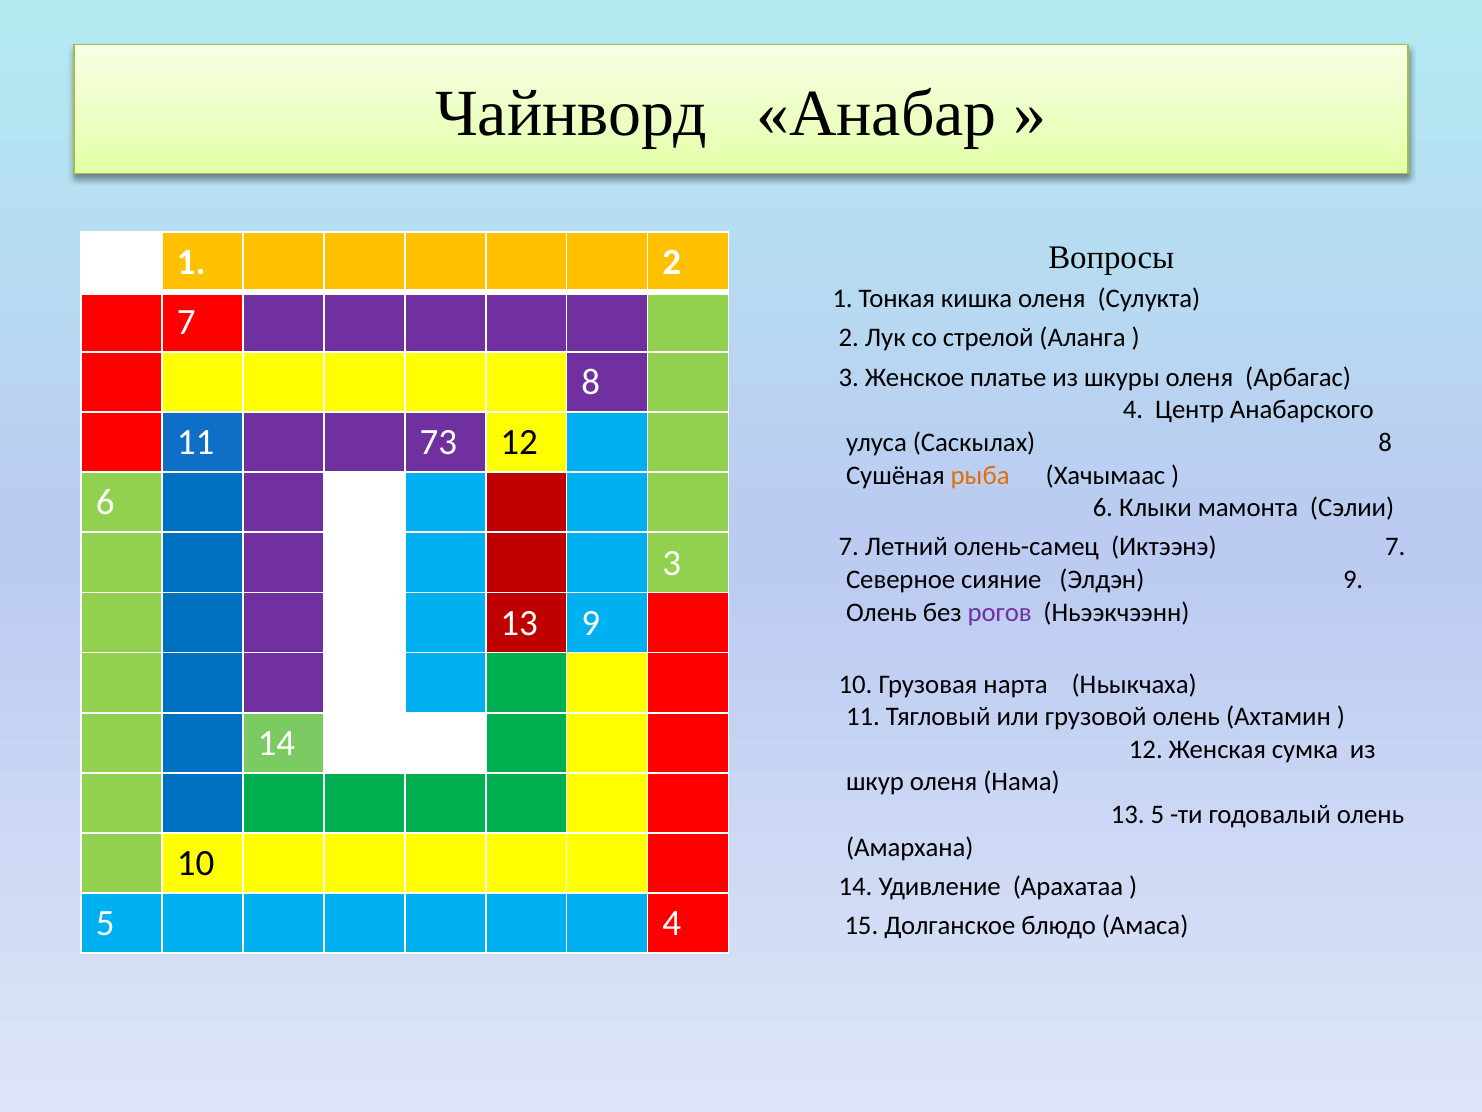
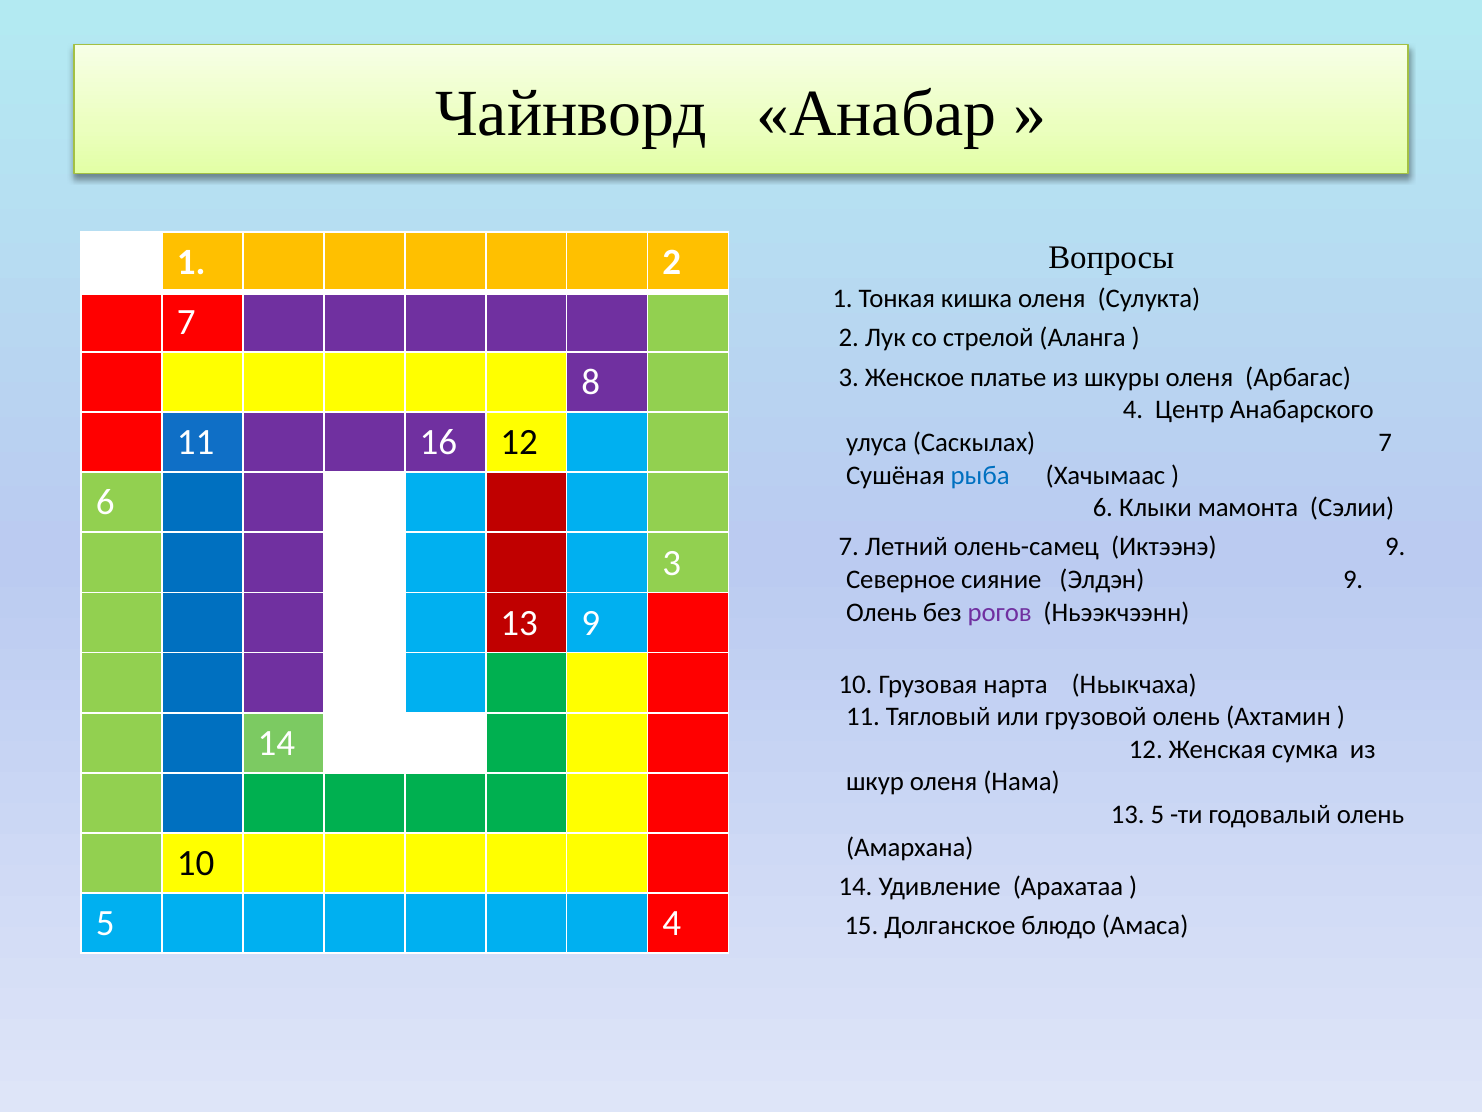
73: 73 -> 16
Саскылах 8: 8 -> 7
рыба colour: orange -> blue
Иктээнэ 7: 7 -> 9
